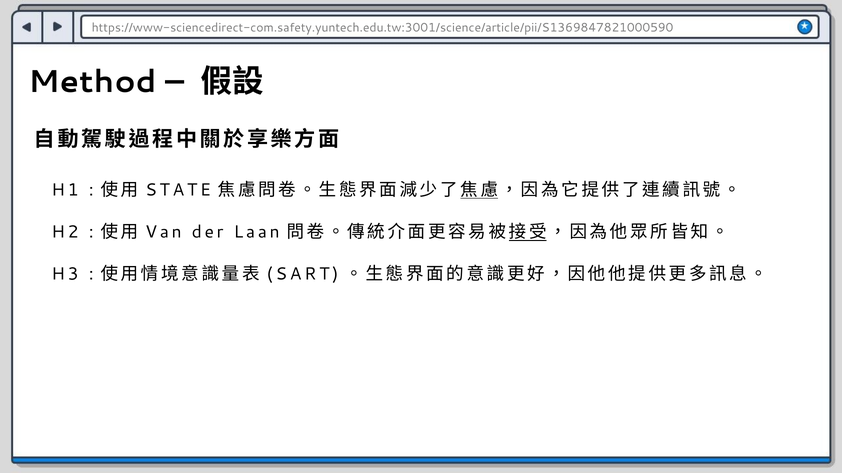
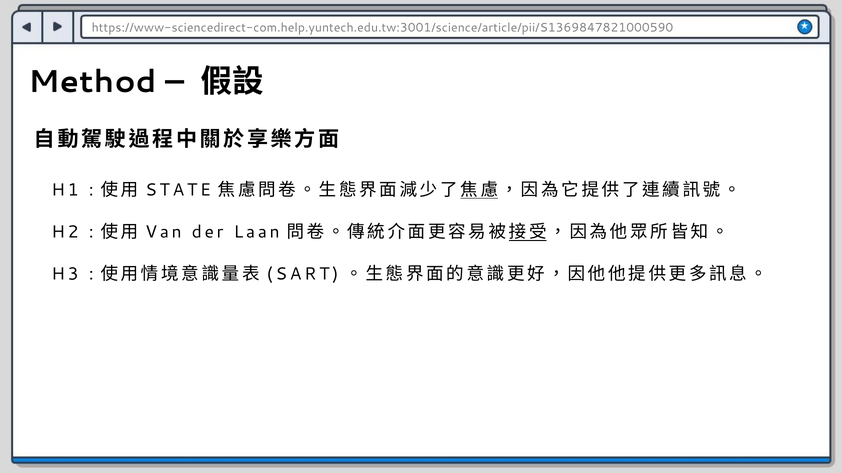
https://www-sciencedirect-com.safety.yuntech.edu.tw:3001/science/article/pii/S1369847821000590: https://www-sciencedirect-com.safety.yuntech.edu.tw:3001/science/article/pii/S1369847821000590 -> https://www-sciencedirect-com.help.yuntech.edu.tw:3001/science/article/pii/S1369847821000590
